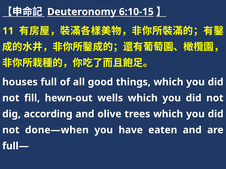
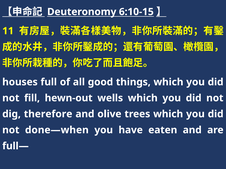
according: according -> therefore
